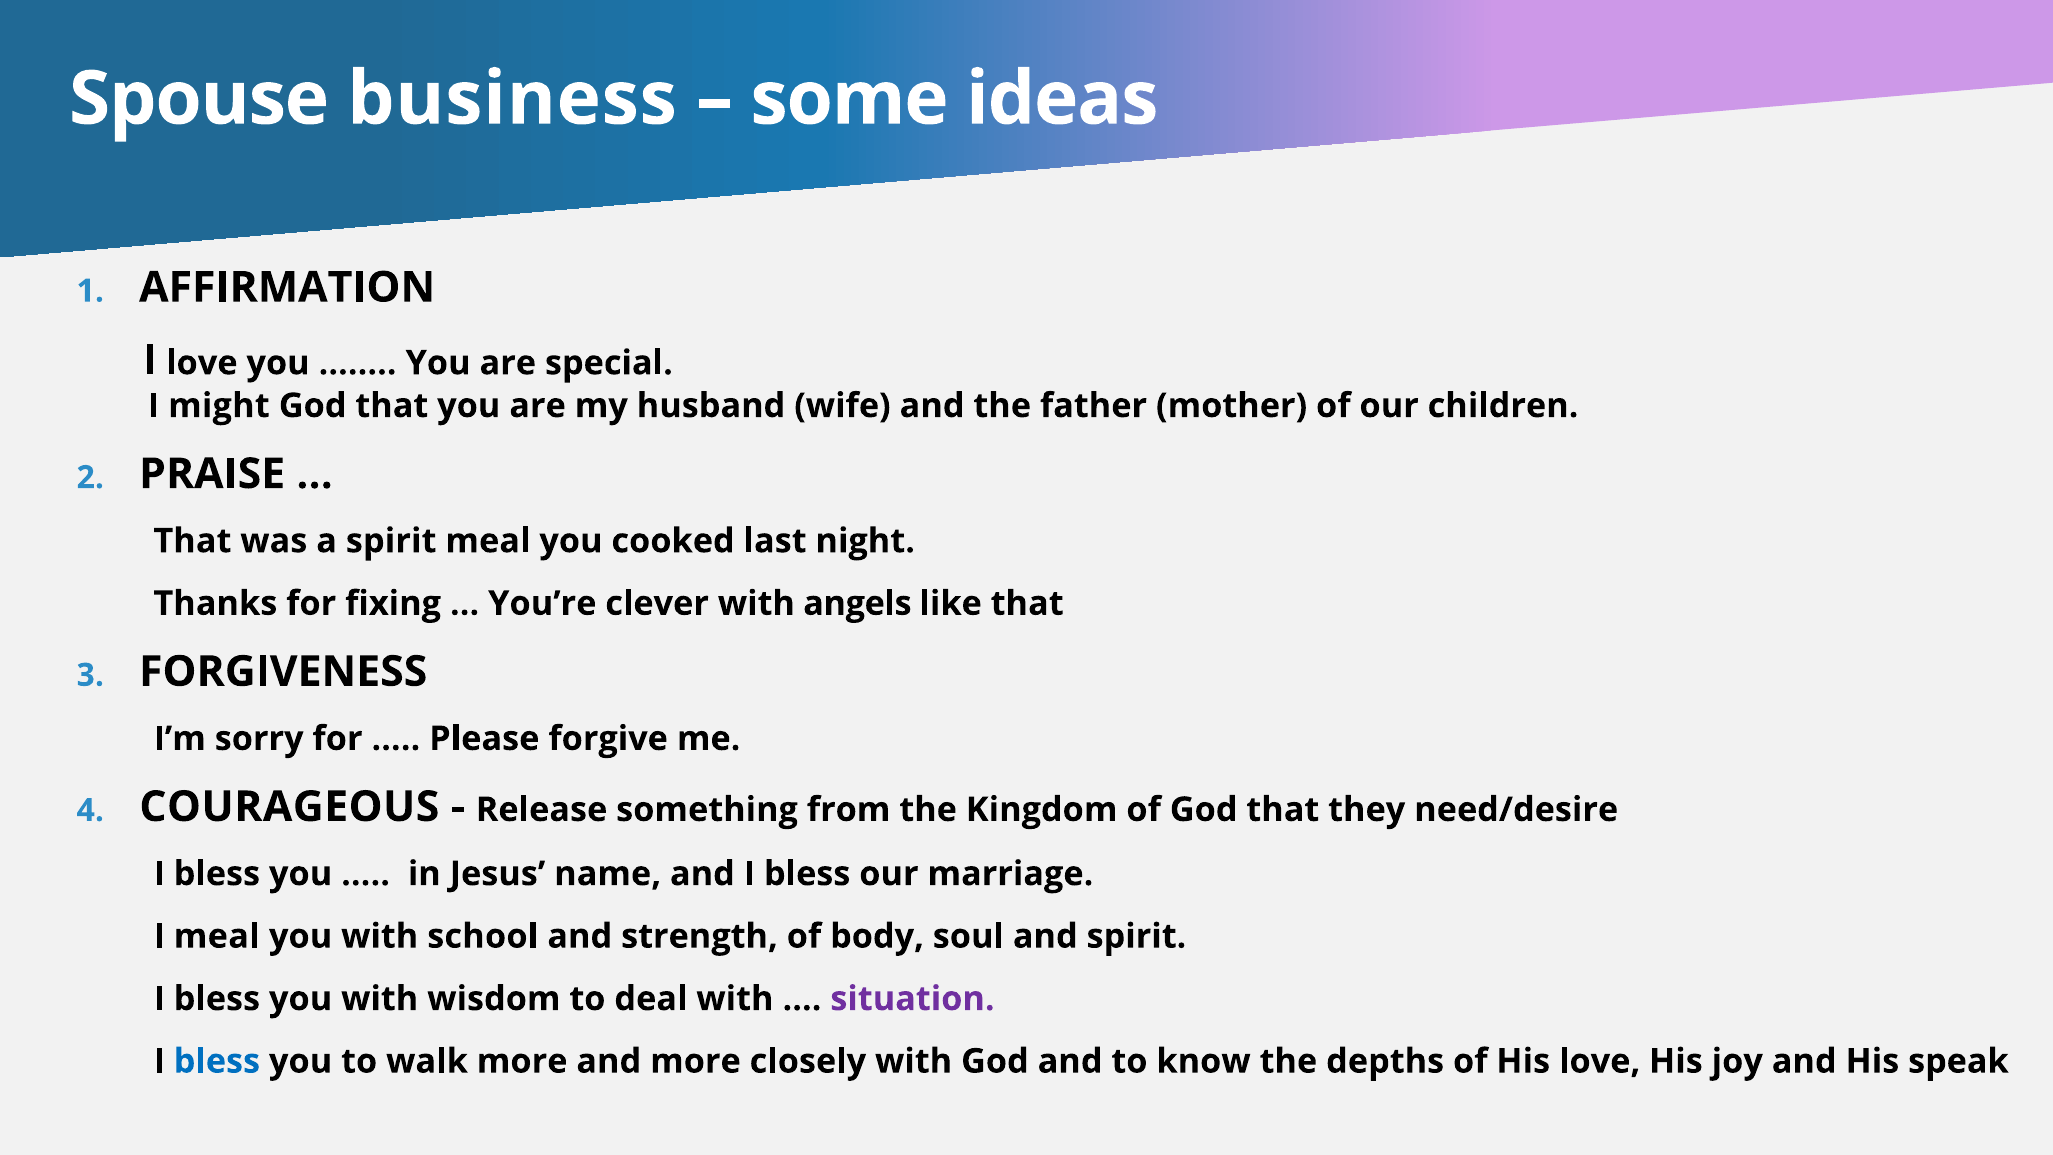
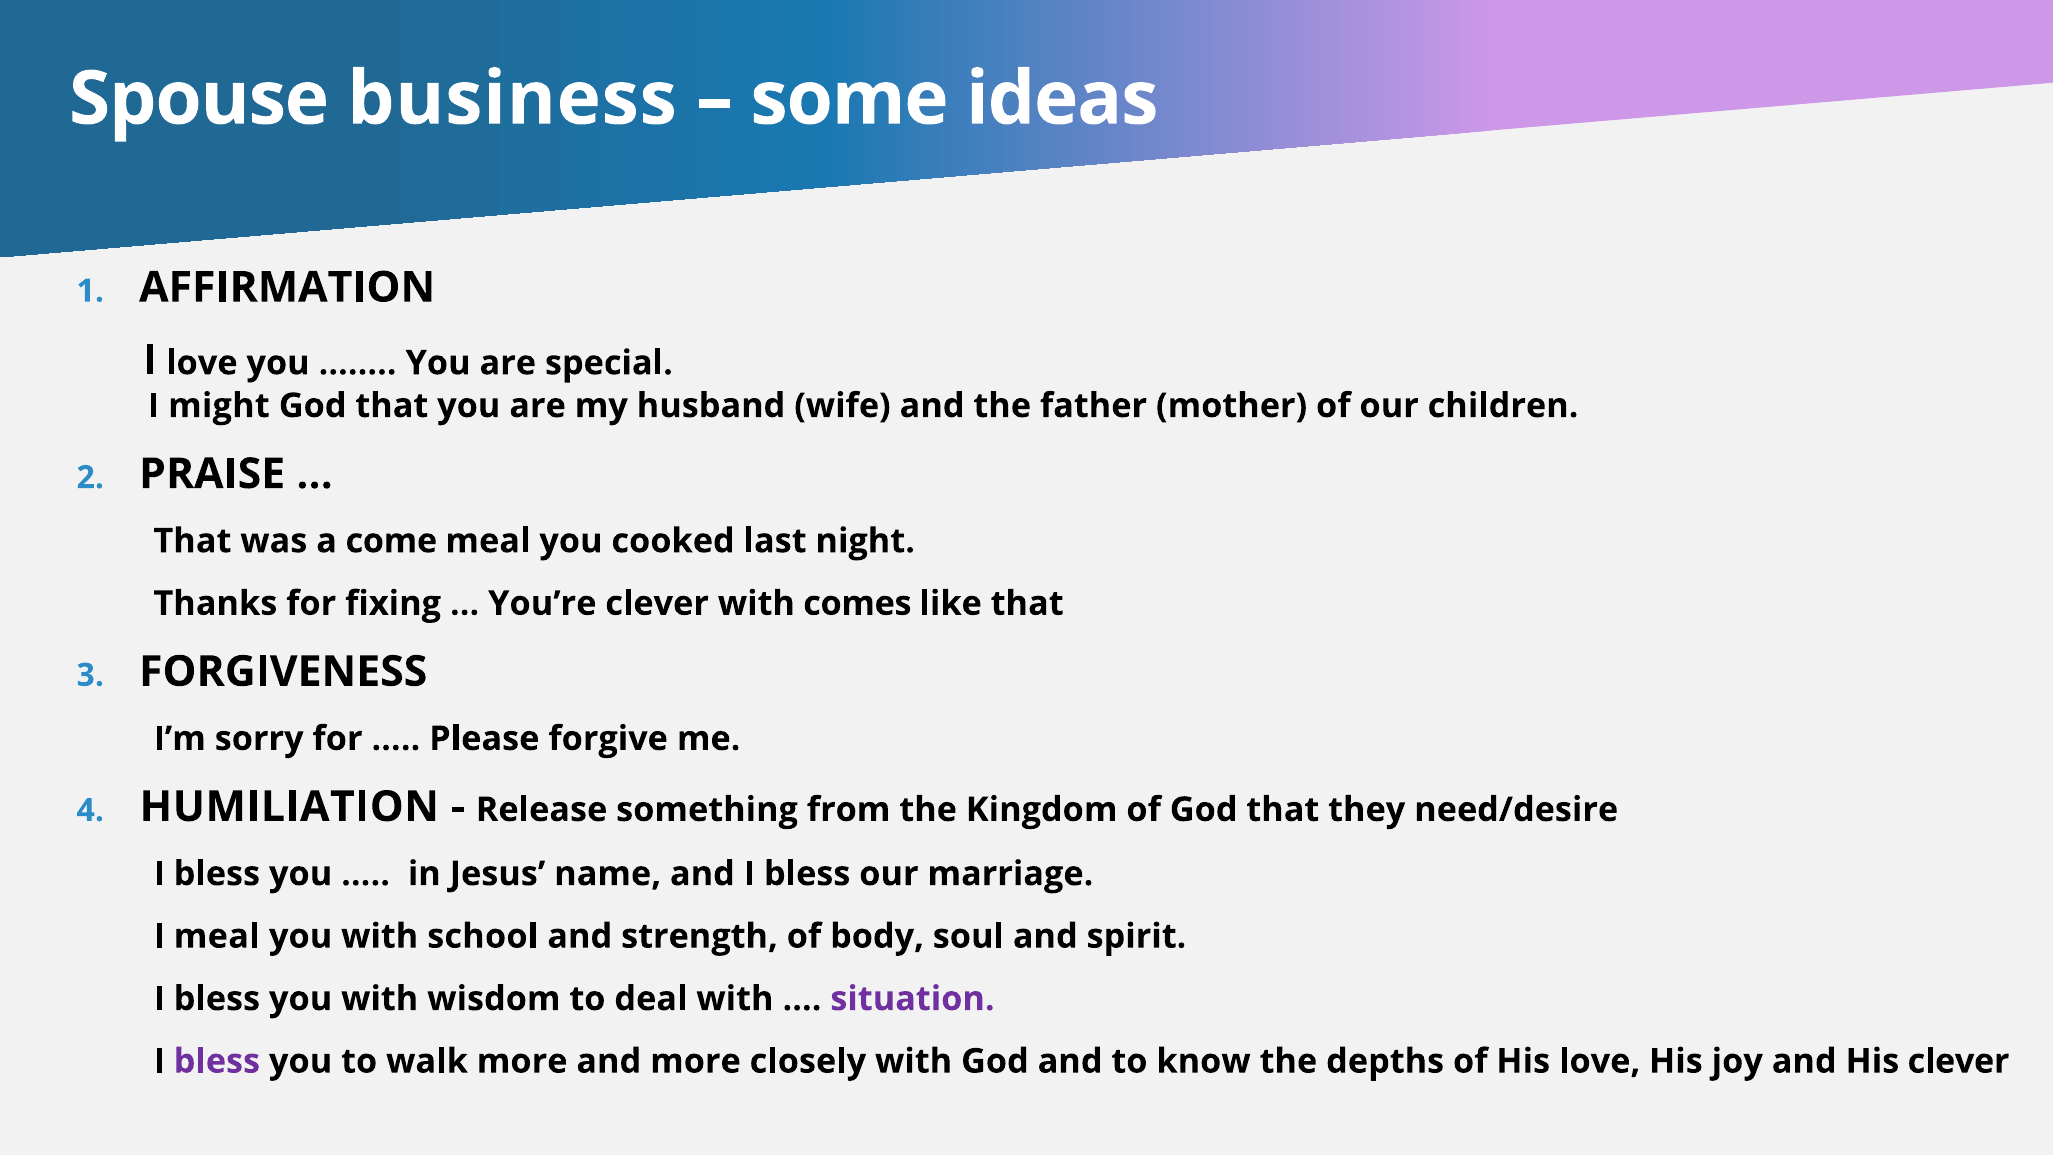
a spirit: spirit -> come
angels: angels -> comes
COURAGEOUS: COURAGEOUS -> HUMILIATION
bless at (217, 1061) colour: blue -> purple
His speak: speak -> clever
